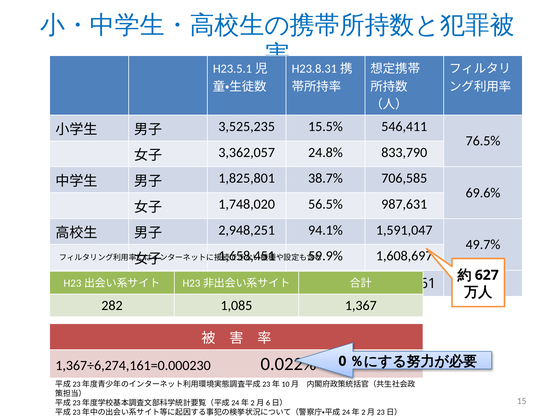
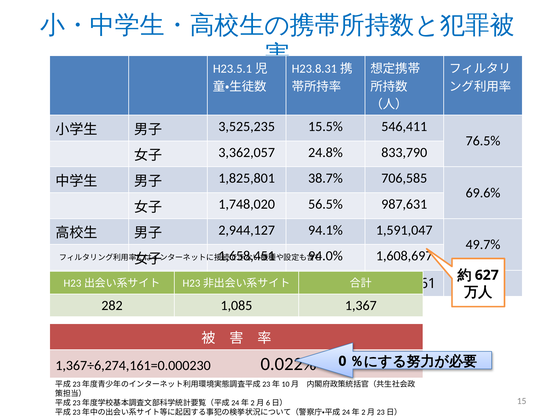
2,948,251: 2,948,251 -> 2,944,127
59.9%: 59.9% -> 94.0%
